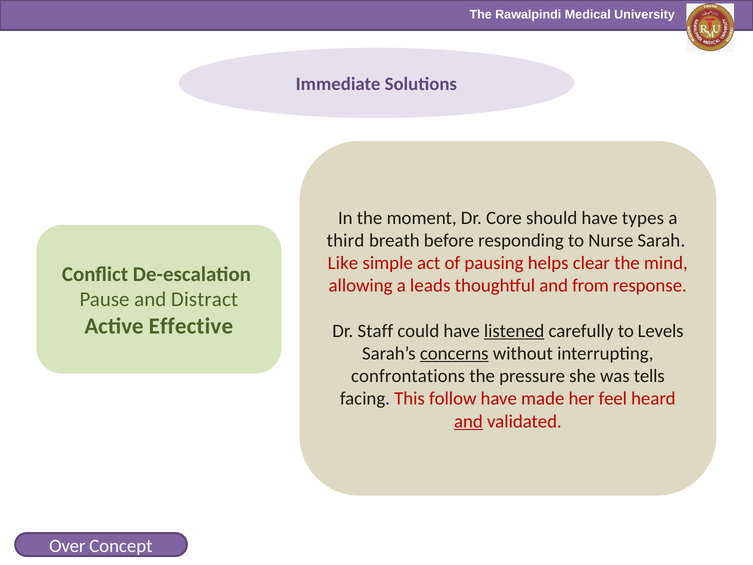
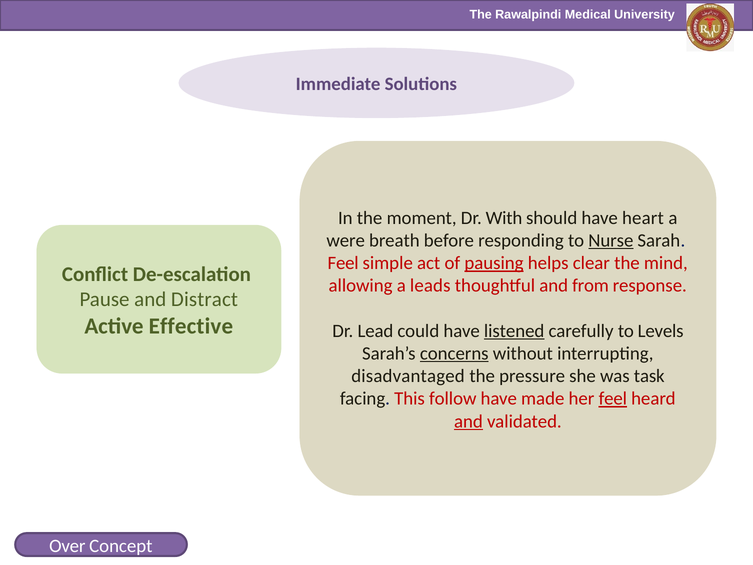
Core: Core -> With
types: types -> heart
third: third -> were
Nurse underline: none -> present
Like at (343, 263): Like -> Feel
pausing underline: none -> present
Staff: Staff -> Lead
confrontations: confrontations -> disadvantaged
tells: tells -> task
feel at (613, 399) underline: none -> present
